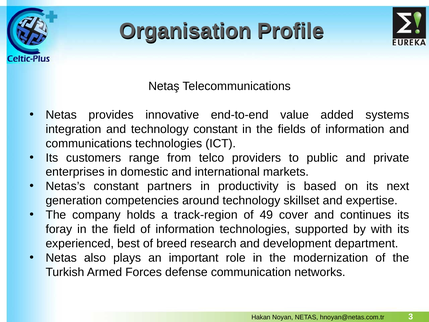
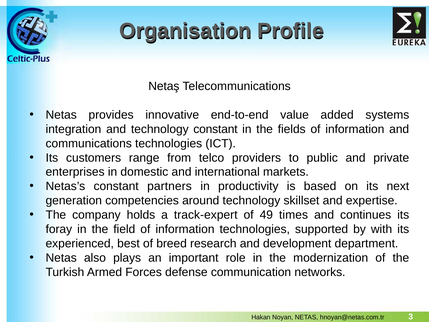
track-region: track-region -> track-expert
cover: cover -> times
